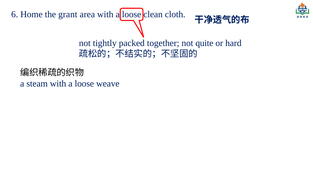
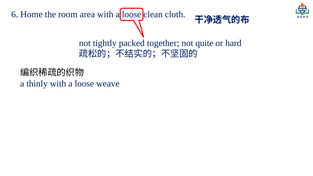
grant: grant -> room
steam: steam -> thinly
